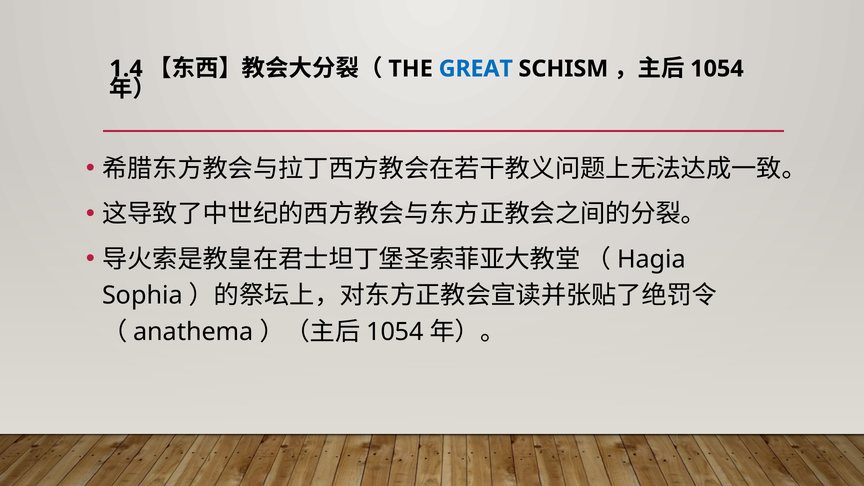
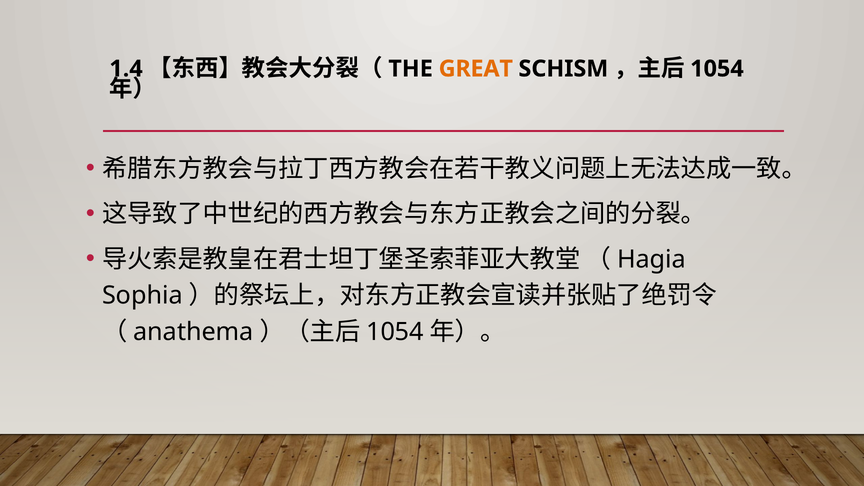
GREAT colour: blue -> orange
